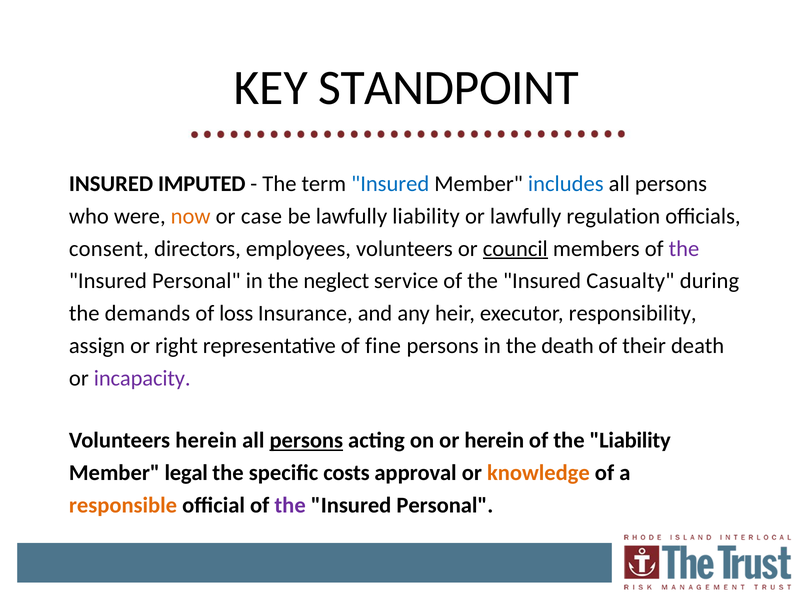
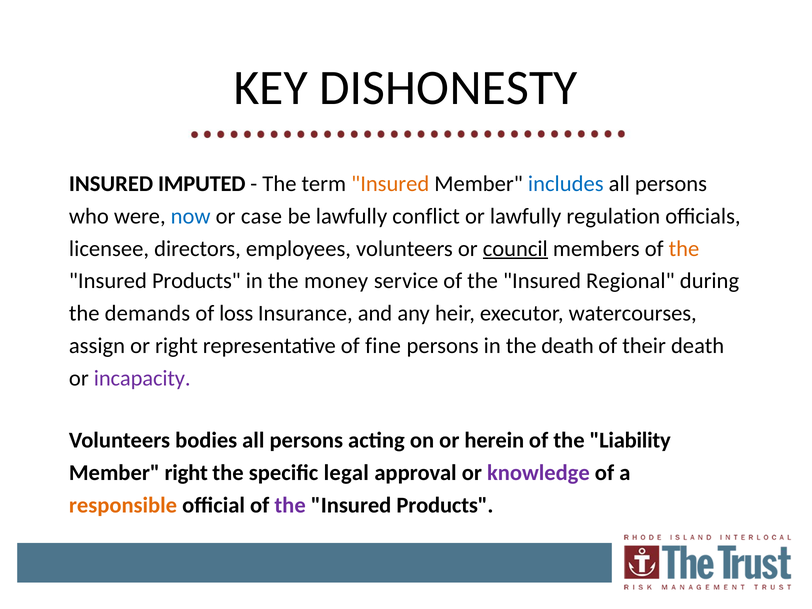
STANDPOINT: STANDPOINT -> DISHONESTY
Insured at (390, 184) colour: blue -> orange
now colour: orange -> blue
lawfully liability: liability -> conflict
consent: consent -> licensee
the at (684, 249) colour: purple -> orange
Personal at (196, 281): Personal -> Products
neglect: neglect -> money
Casualty: Casualty -> Regional
responsibility: responsibility -> watercourses
Volunteers herein: herein -> bodies
persons at (306, 441) underline: present -> none
Member legal: legal -> right
costs: costs -> legal
knowledge colour: orange -> purple
Personal at (445, 505): Personal -> Products
